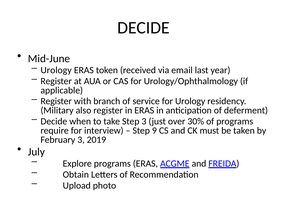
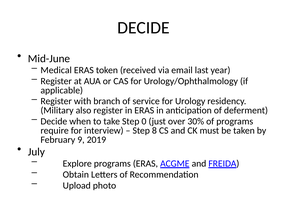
Urology at (56, 70): Urology -> Medical
Step 3: 3 -> 0
9: 9 -> 8
February 3: 3 -> 9
